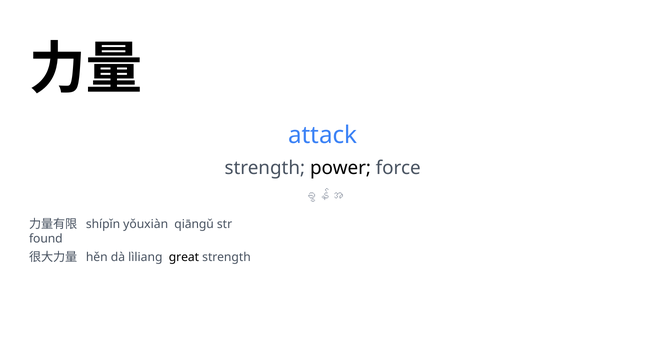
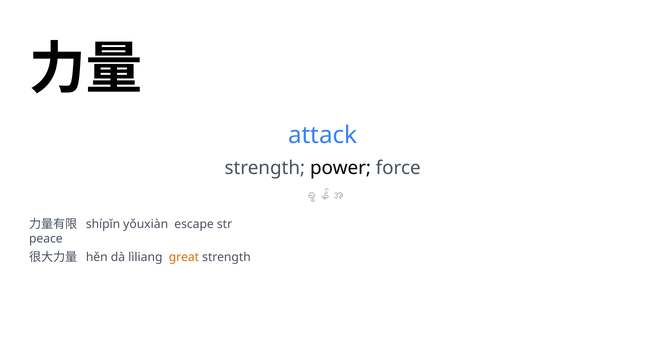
qiāngǔ: qiāngǔ -> escape
found: found -> peace
great colour: black -> orange
